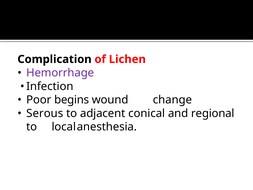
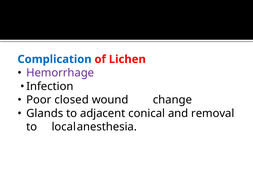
Complication colour: black -> blue
begins: begins -> closed
Serous: Serous -> Glands
regional: regional -> removal
